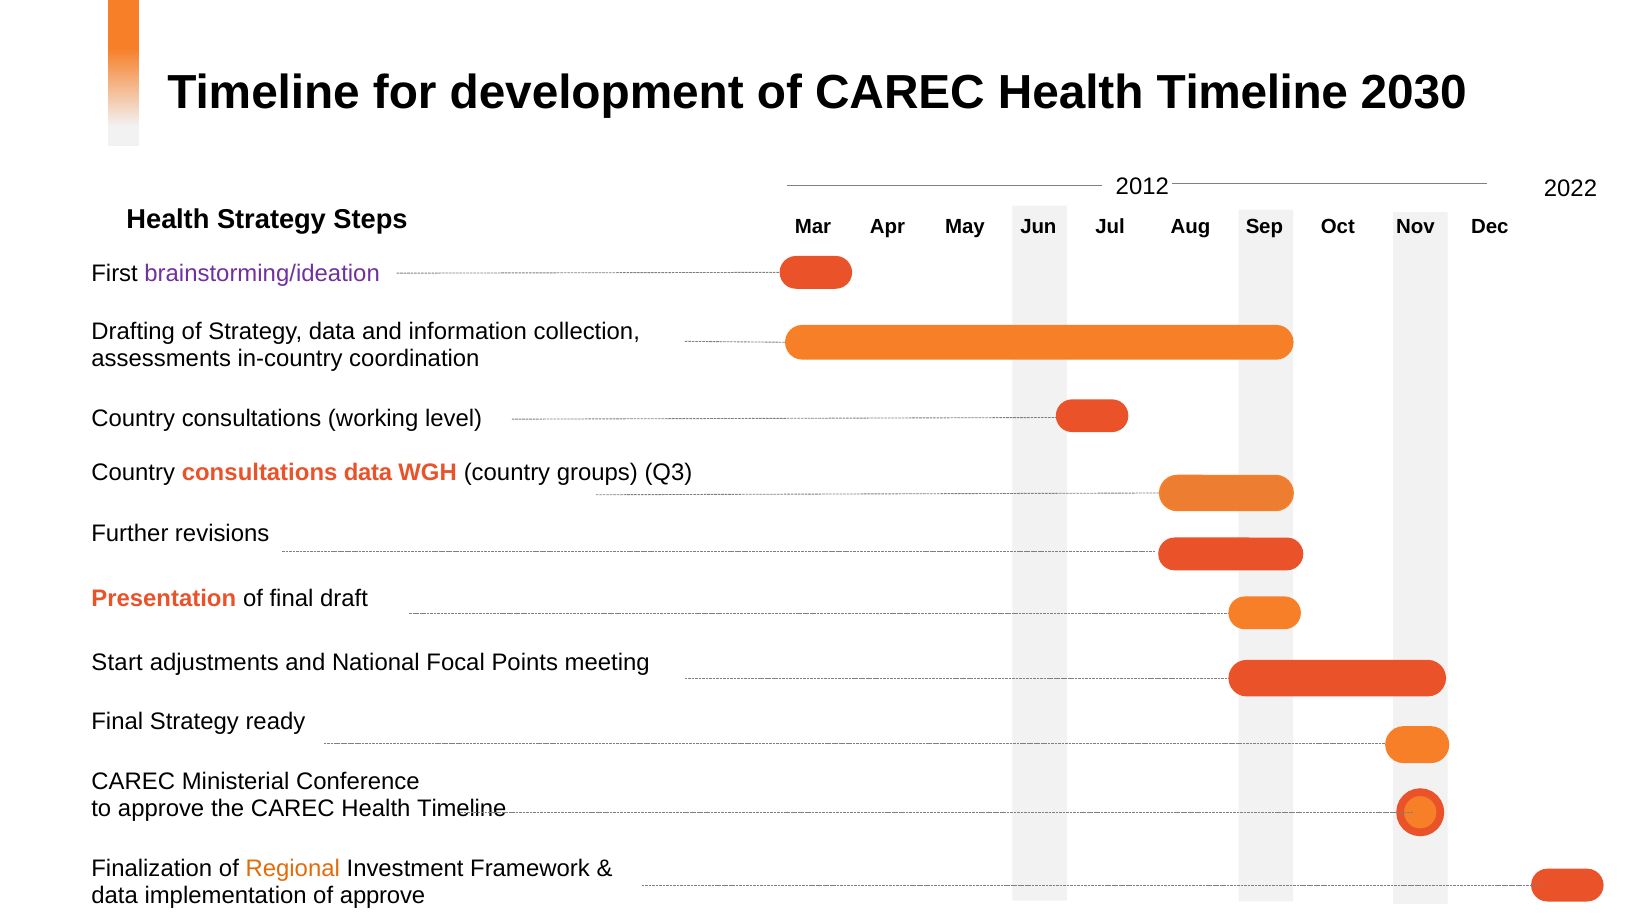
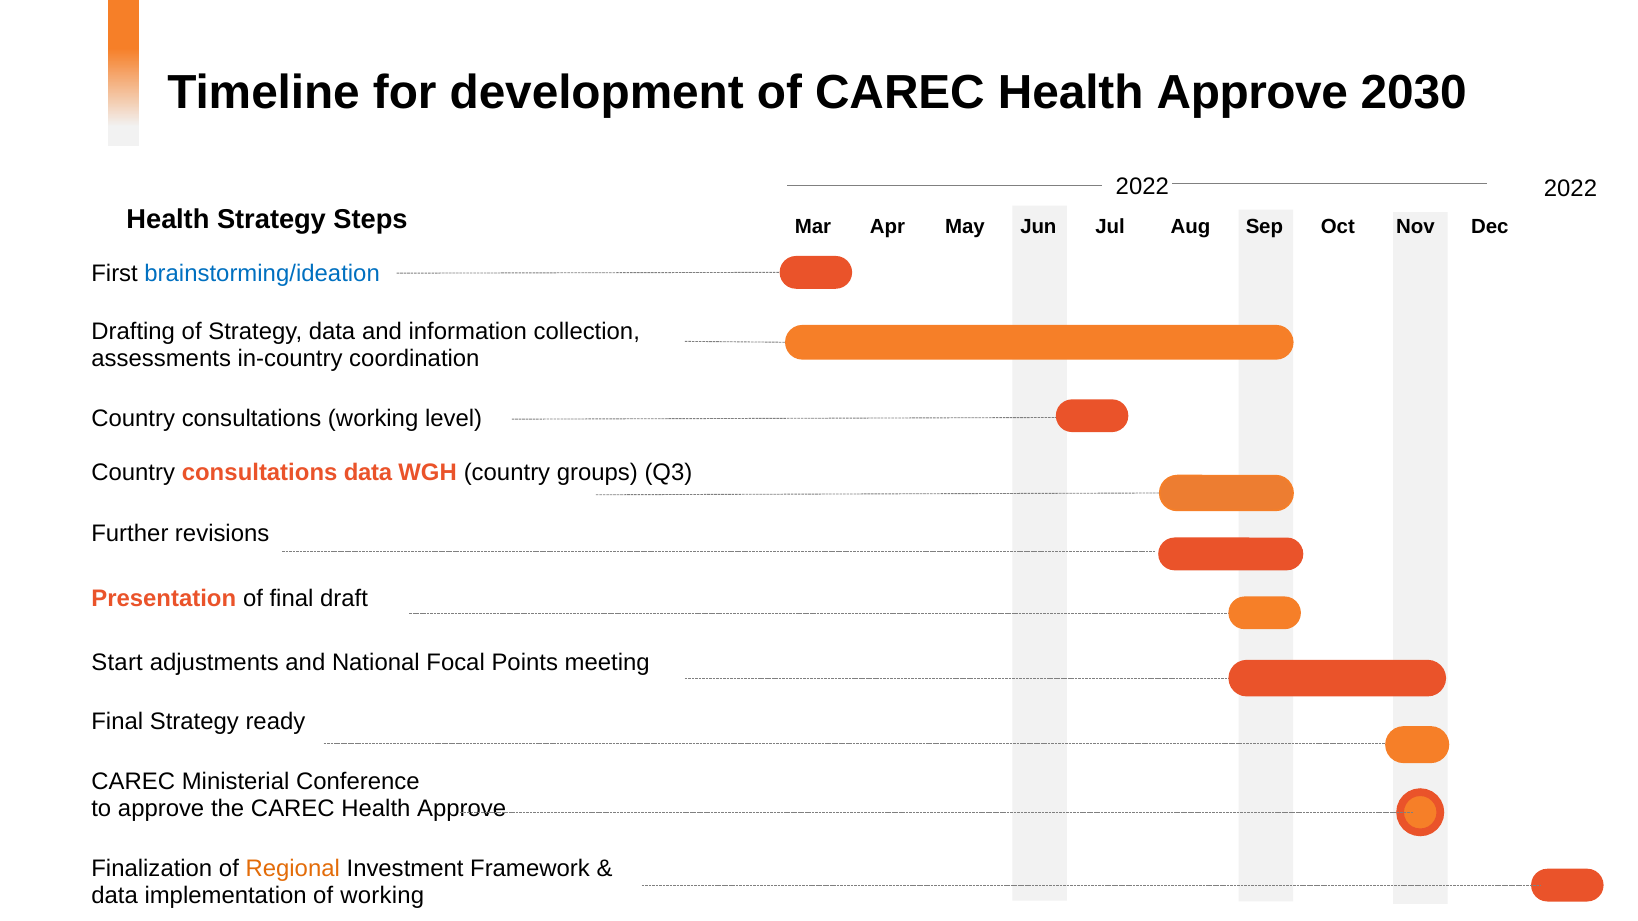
of CAREC Health Timeline: Timeline -> Approve
2012 at (1142, 186): 2012 -> 2022
brainstorming/ideation colour: purple -> blue
the CAREC Health Timeline: Timeline -> Approve
of approve: approve -> working
